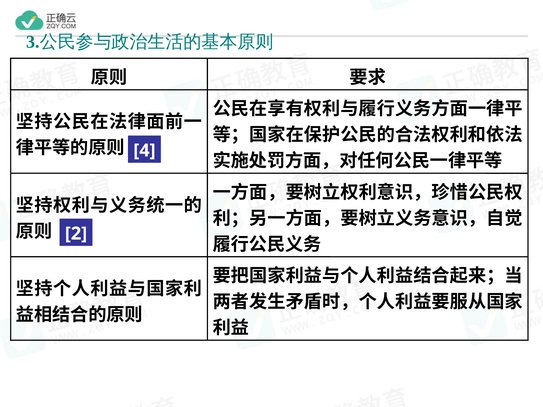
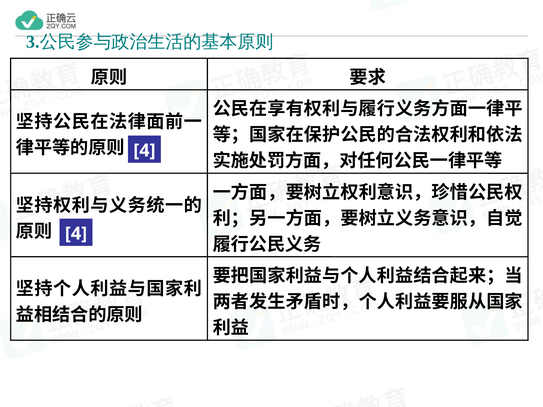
2 at (76, 234): 2 -> 4
